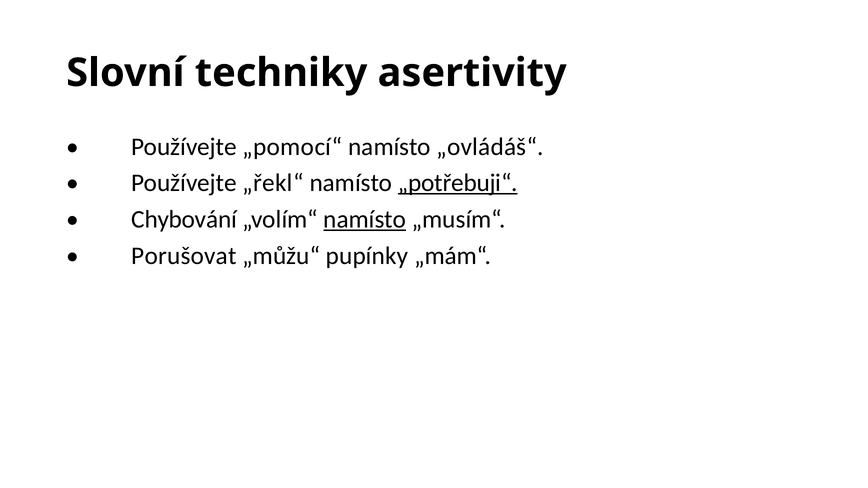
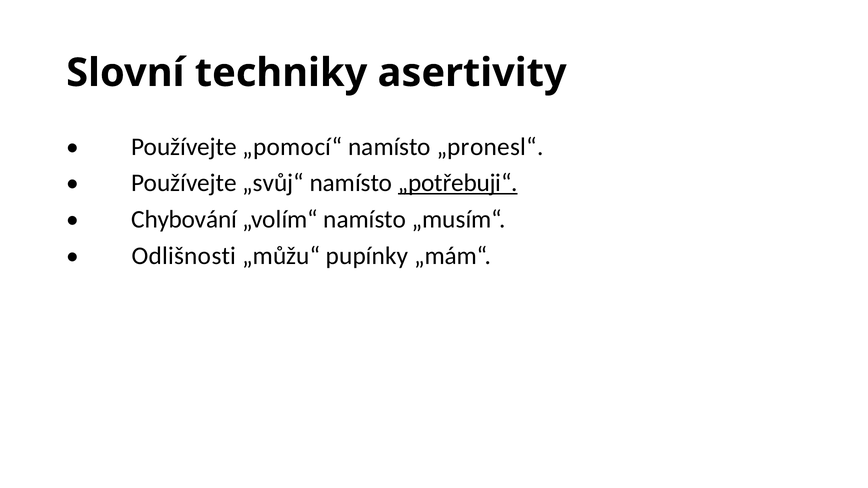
„ovládáš“: „ovládáš“ -> „pronesl“
„řekl“: „řekl“ -> „svůj“
namísto at (365, 220) underline: present -> none
Porušovat: Porušovat -> Odlišnosti
